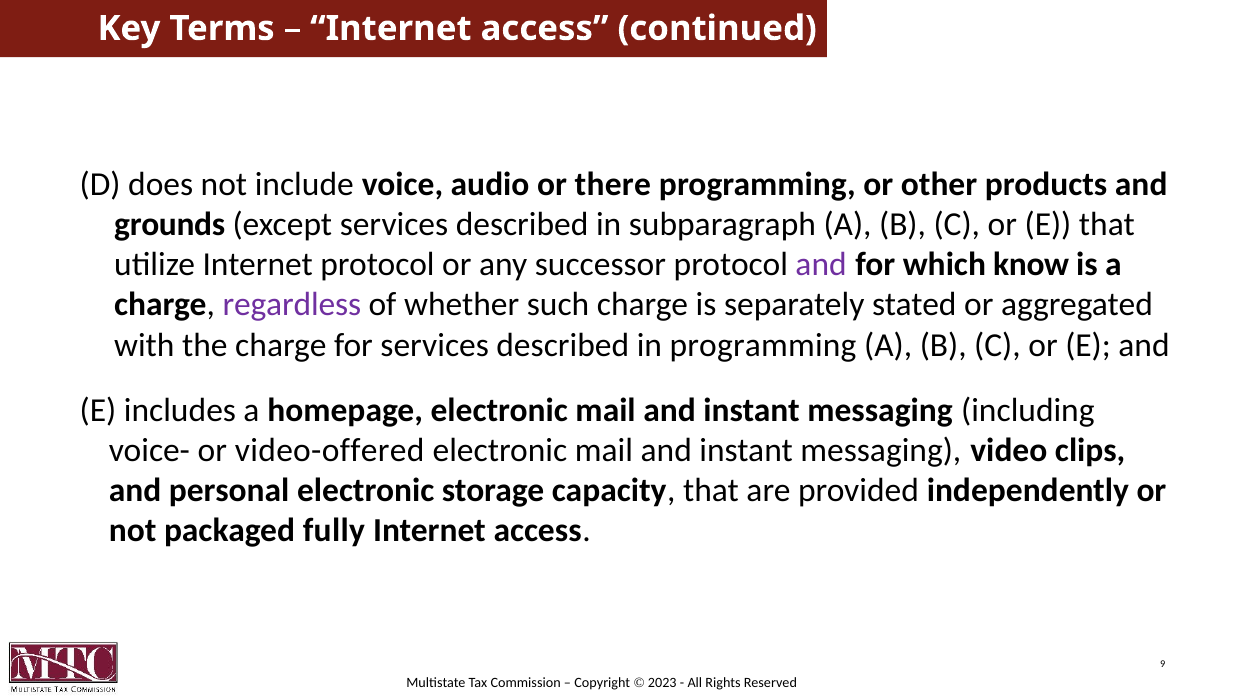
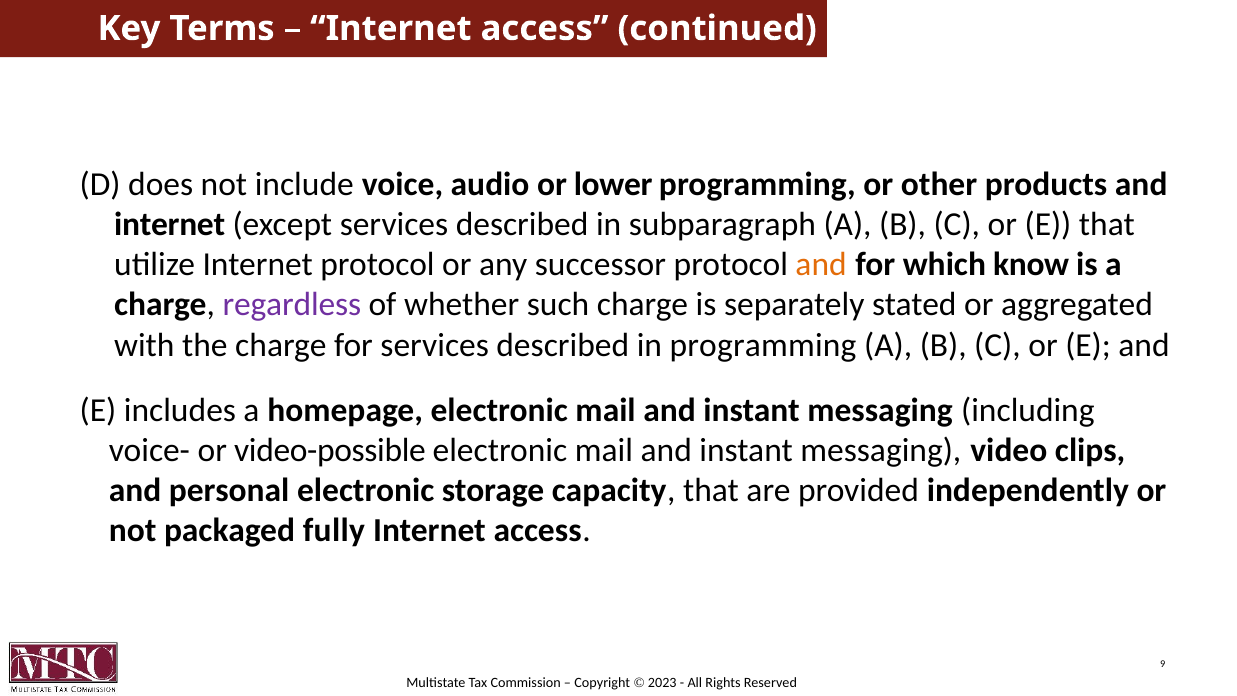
there: there -> lower
grounds at (170, 224): grounds -> internet
and at (821, 265) colour: purple -> orange
video-offered: video-offered -> video-possible
